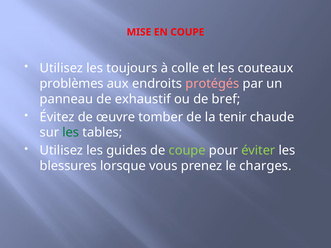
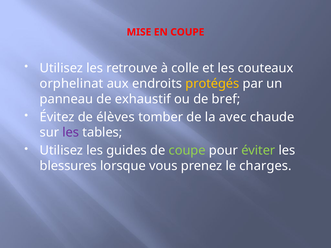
toujours: toujours -> retrouve
problèmes: problèmes -> orphelinat
protégés colour: pink -> yellow
œuvre: œuvre -> élèves
tenir: tenir -> avec
les at (71, 133) colour: green -> purple
